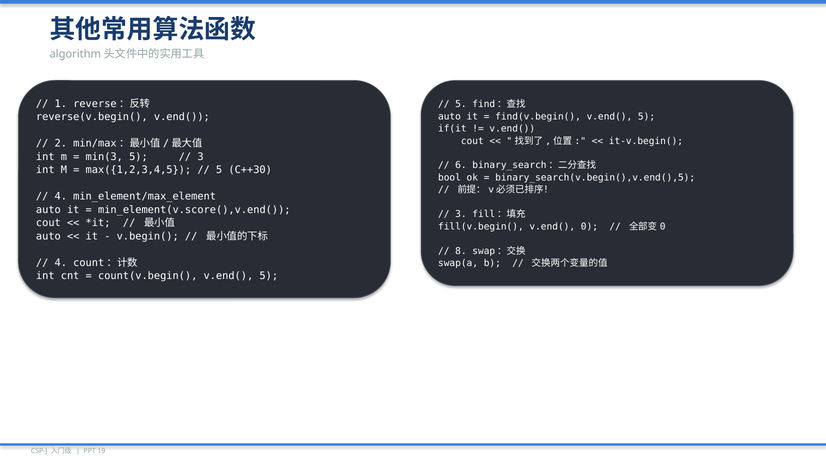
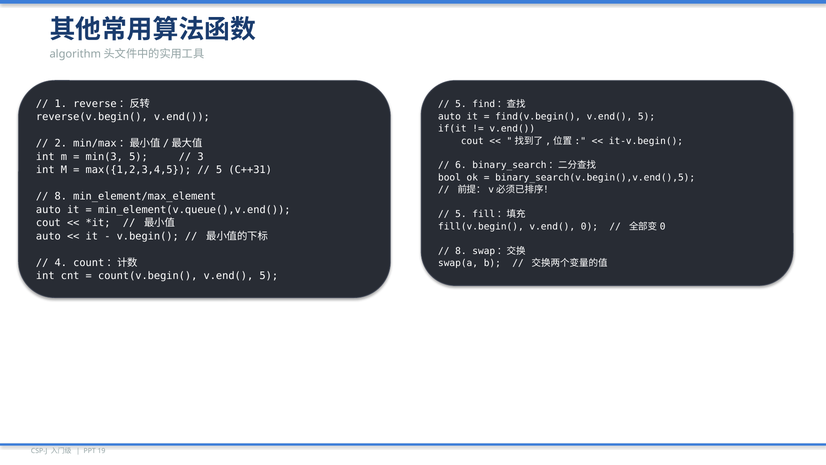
C++30: C++30 -> C++31
4 at (61, 196): 4 -> 8
min_element(v.score(),v.end(: min_element(v.score(),v.end( -> min_element(v.queue(),v.end(
3 at (461, 214): 3 -> 5
